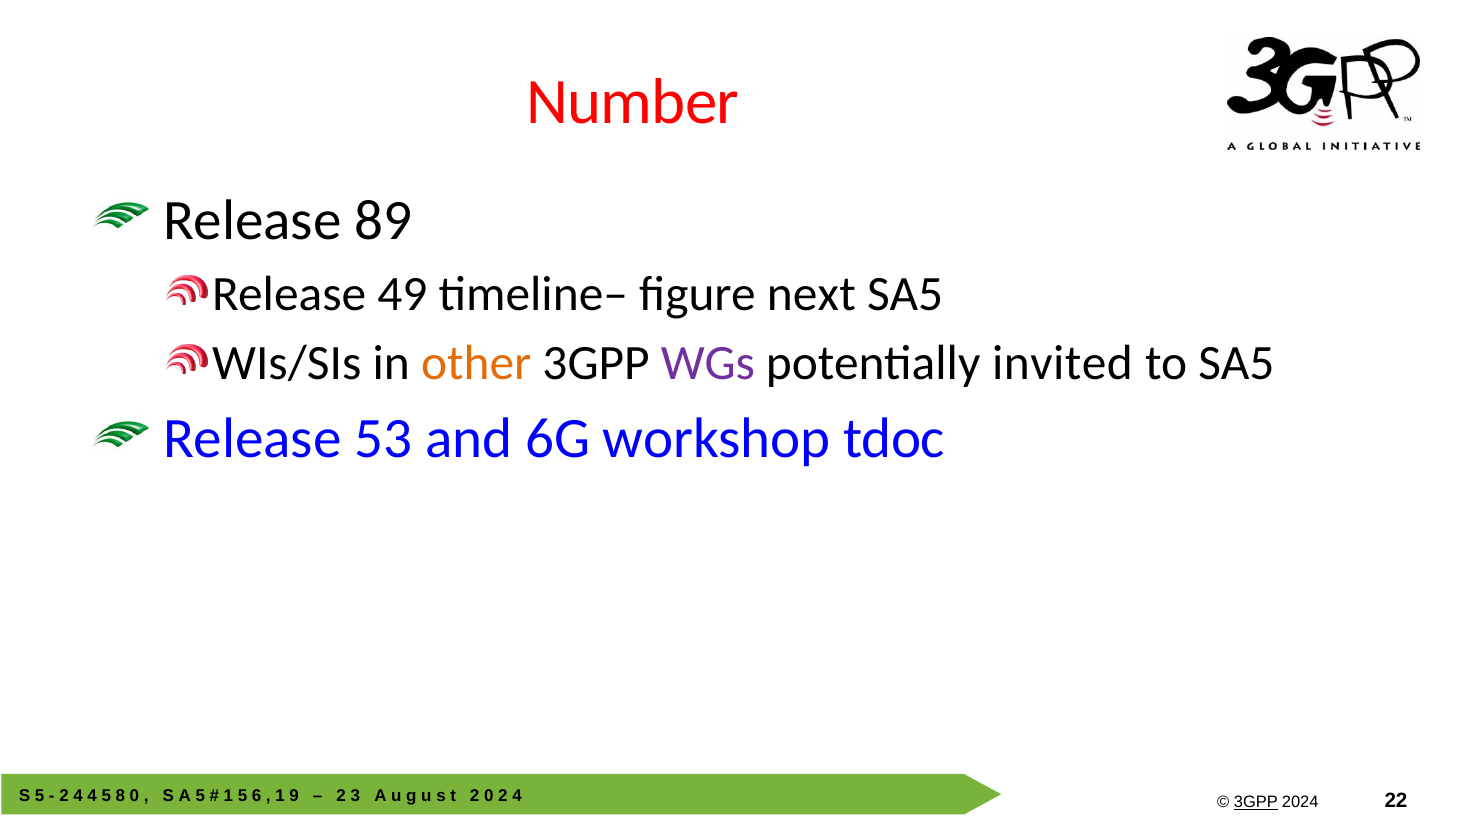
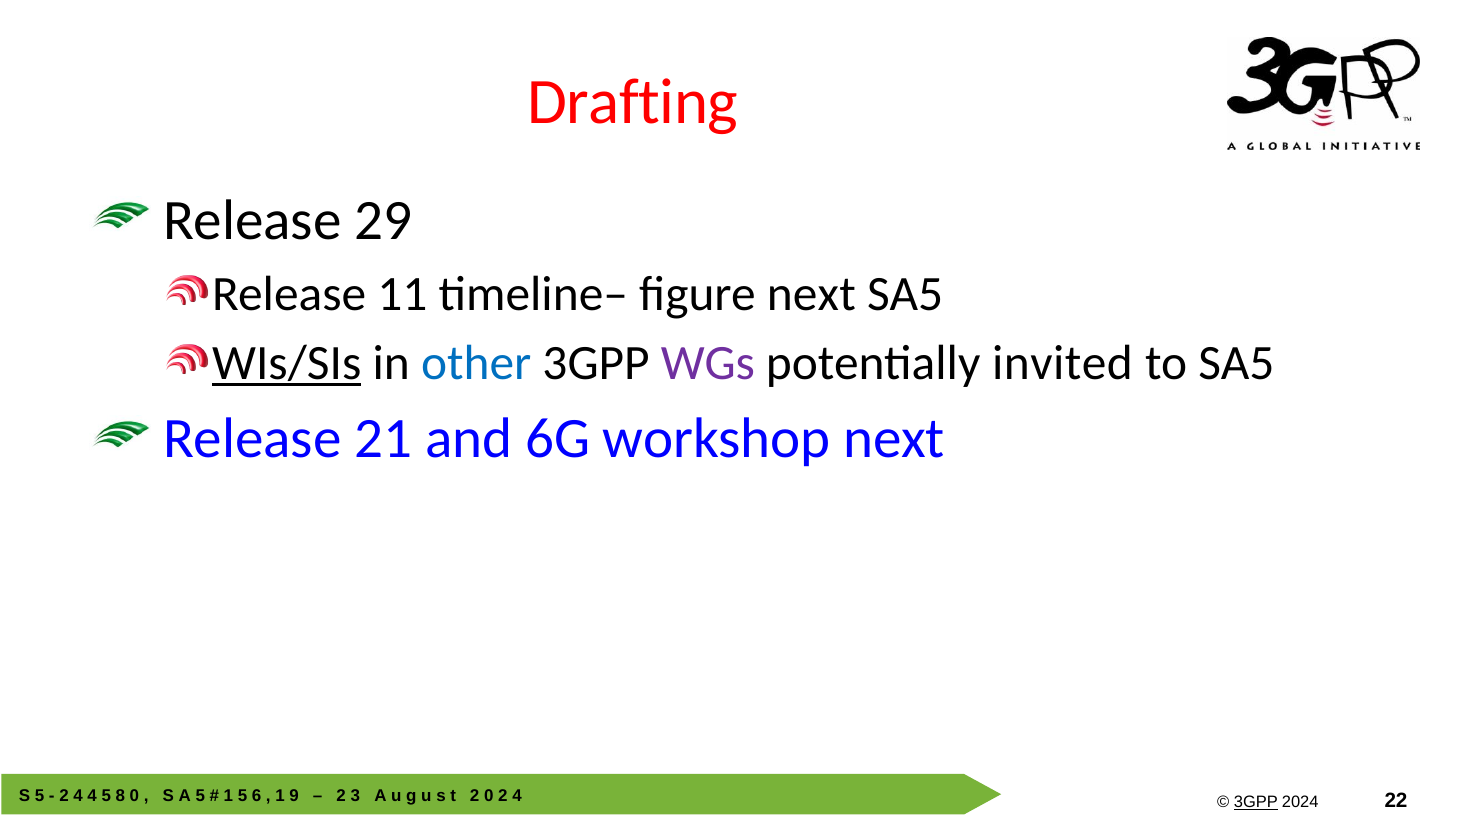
Number: Number -> Drafting
89: 89 -> 29
49: 49 -> 11
WIs/SIs underline: none -> present
other colour: orange -> blue
53: 53 -> 21
tdoc at (894, 439): tdoc -> next
